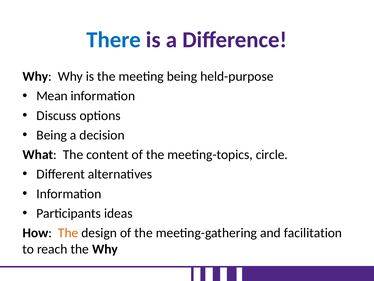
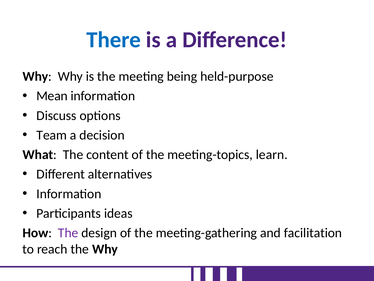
Being at (52, 135): Being -> Team
circle: circle -> learn
The at (68, 233) colour: orange -> purple
